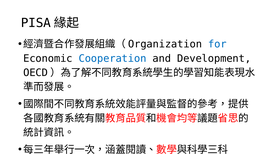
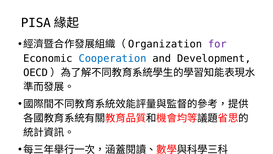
for colour: blue -> purple
